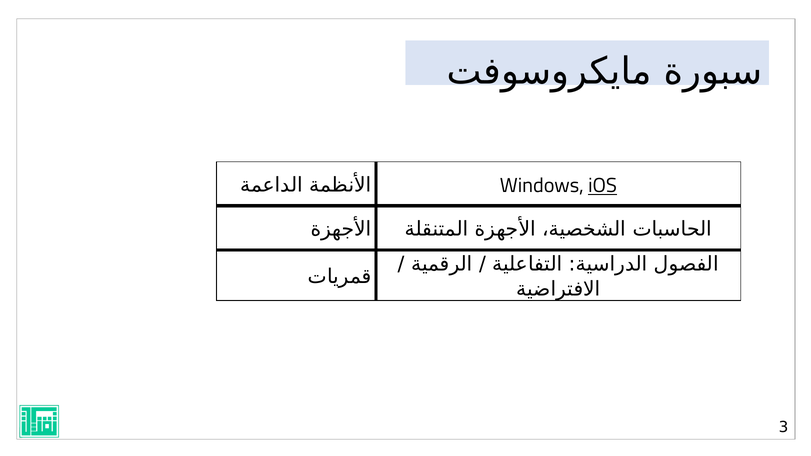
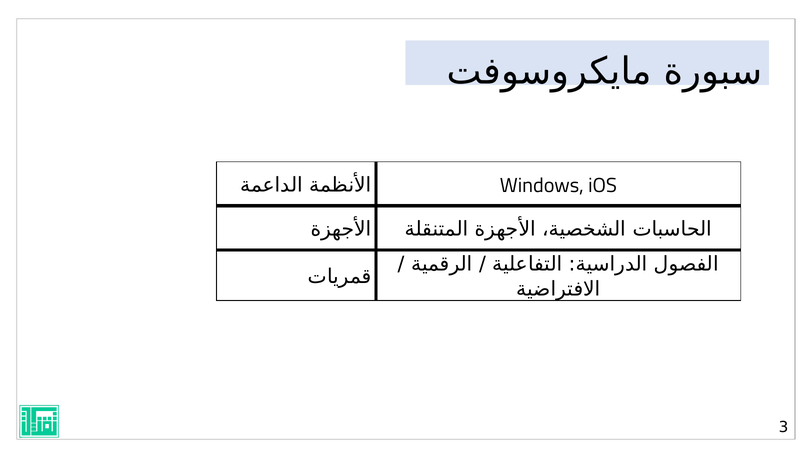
iOS underline: present -> none
